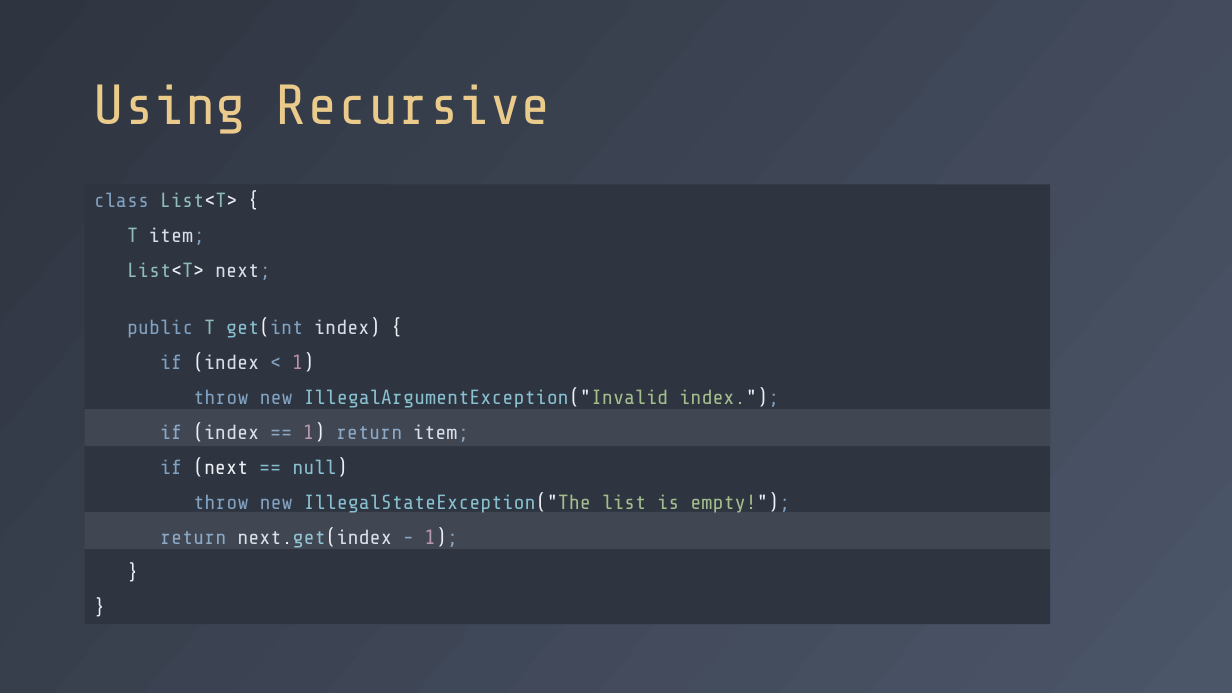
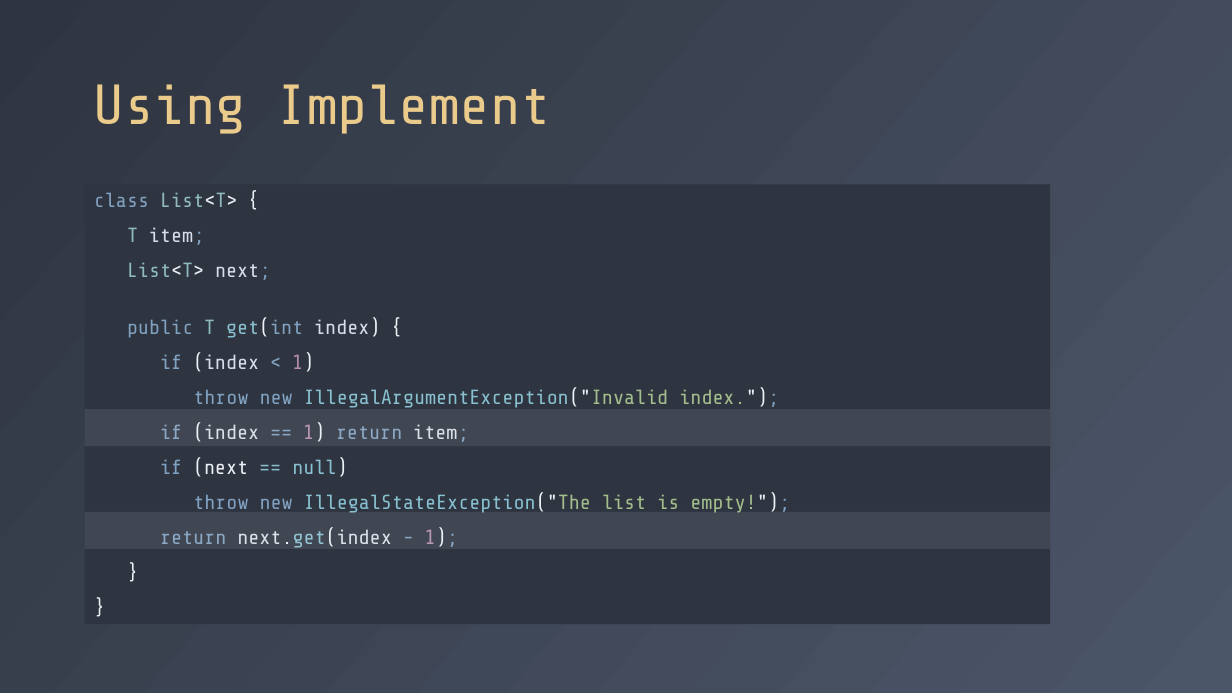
Recursive: Recursive -> Implement
